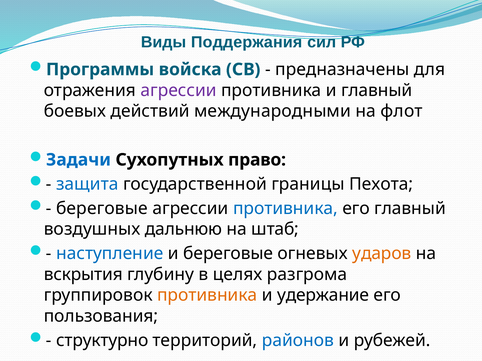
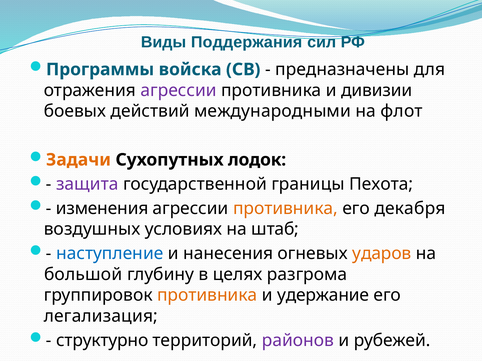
и главный: главный -> дивизии
Задачи colour: blue -> orange
право: право -> лодок
защита colour: blue -> purple
береговые at (102, 209): береговые -> изменения
противника at (285, 209) colour: blue -> orange
его главный: главный -> декабря
дальнюю: дальнюю -> условиях
и береговые: береговые -> нанесения
вскрытия: вскрытия -> большой
пользования: пользования -> легализация
районов colour: blue -> purple
